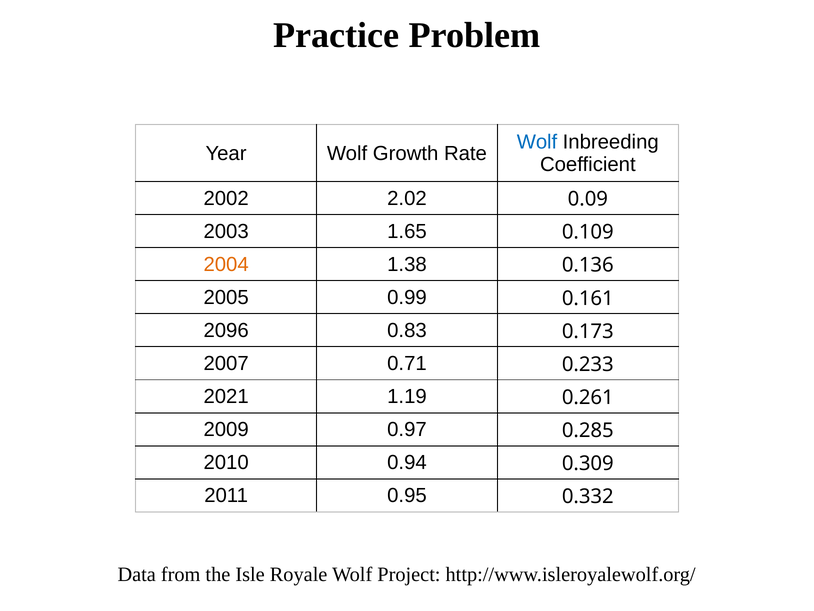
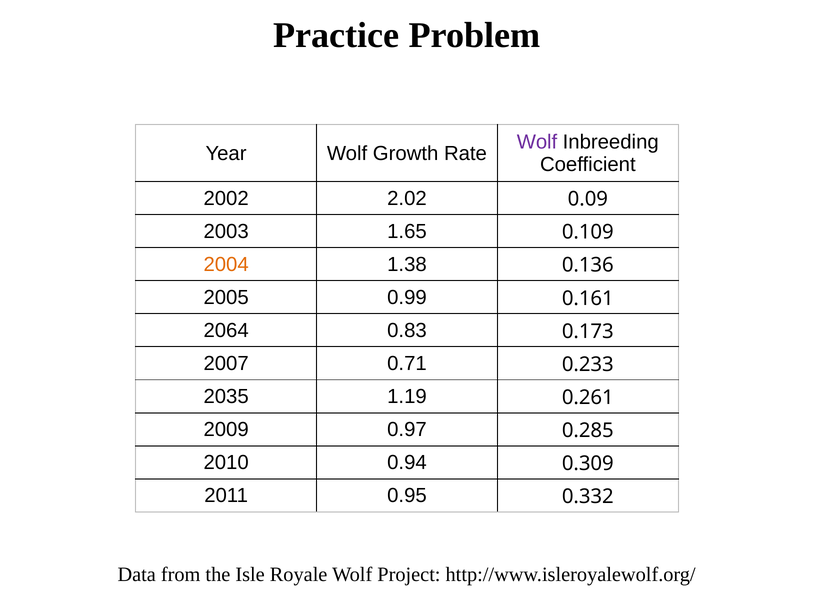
Wolf at (537, 142) colour: blue -> purple
2096: 2096 -> 2064
2021: 2021 -> 2035
